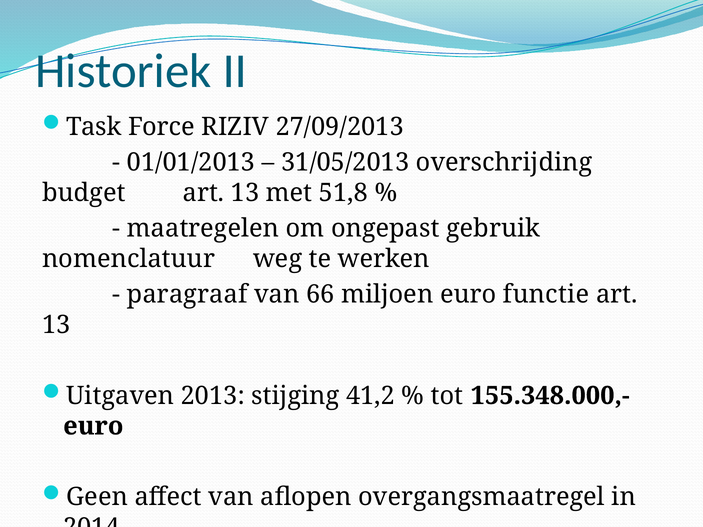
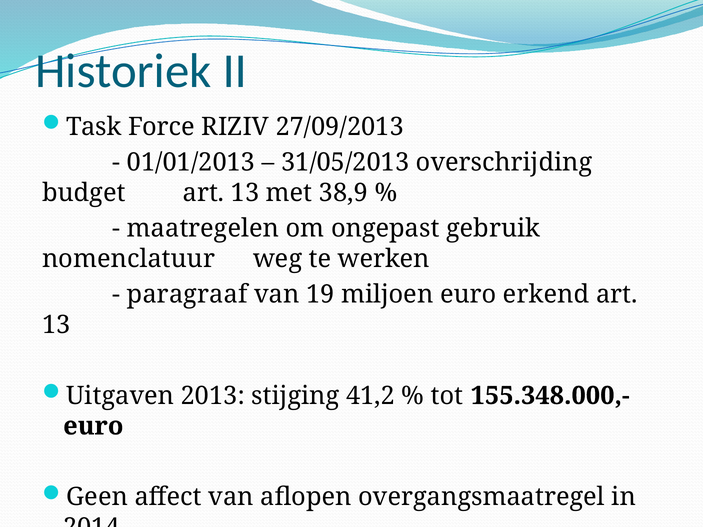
51,8: 51,8 -> 38,9
66: 66 -> 19
functie: functie -> erkend
